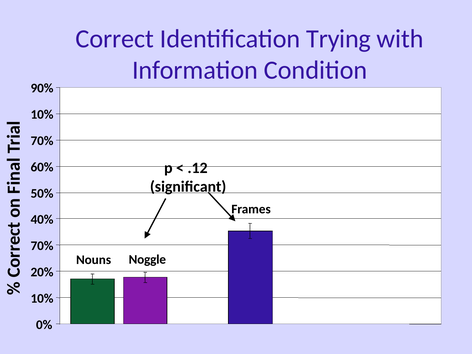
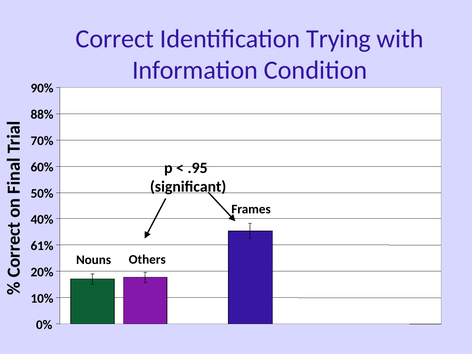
10% at (42, 115): 10% -> 88%
.12: .12 -> .95
70% at (42, 246): 70% -> 61%
Noggle: Noggle -> Others
